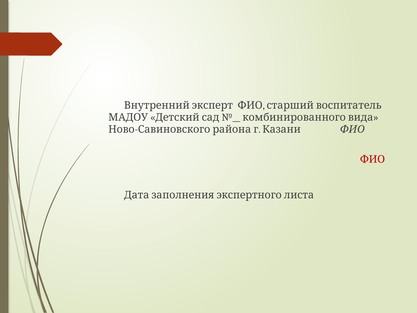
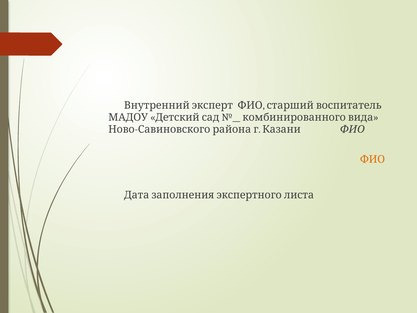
ФИО at (372, 159) colour: red -> orange
